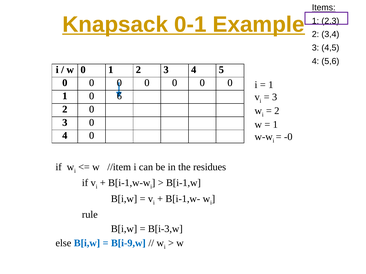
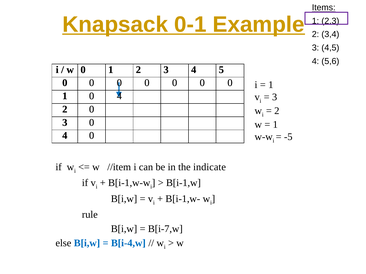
6 at (119, 96): 6 -> 4
-0: -0 -> -5
residues: residues -> indicate
B[i-3,w: B[i-3,w -> B[i-7,w
B[i-9,w: B[i-9,w -> B[i-4,w
